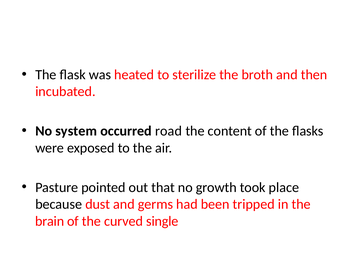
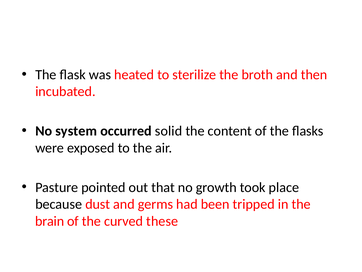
road: road -> solid
single: single -> these
